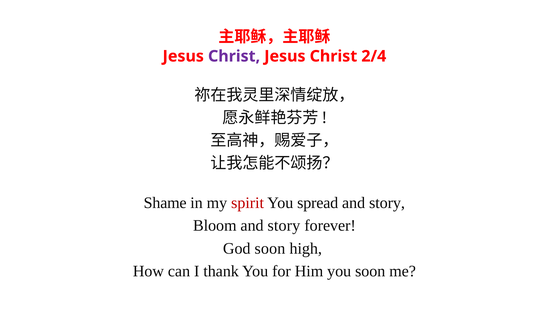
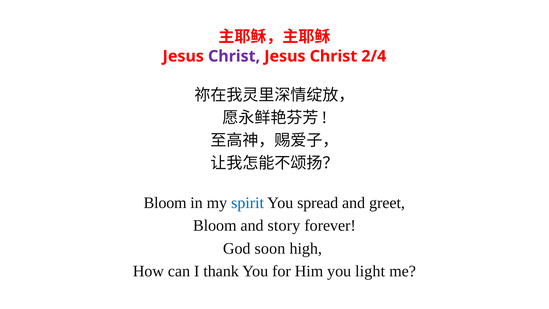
Shame at (165, 203): Shame -> Bloom
spirit colour: red -> blue
story at (387, 203): story -> greet
you soon: soon -> light
